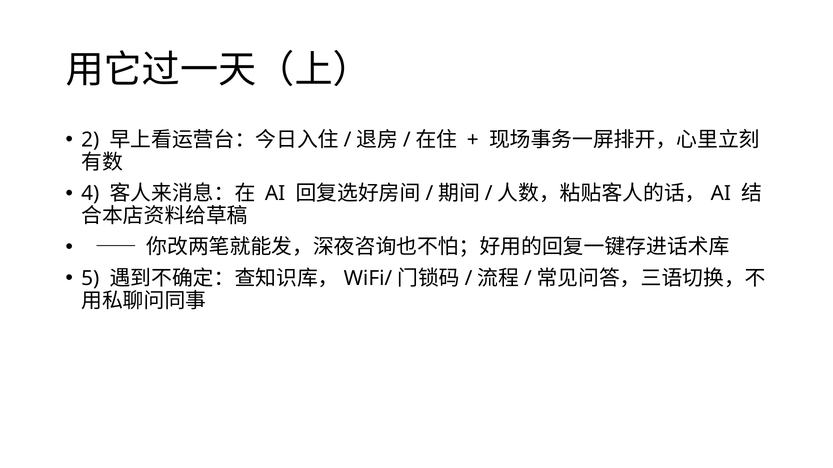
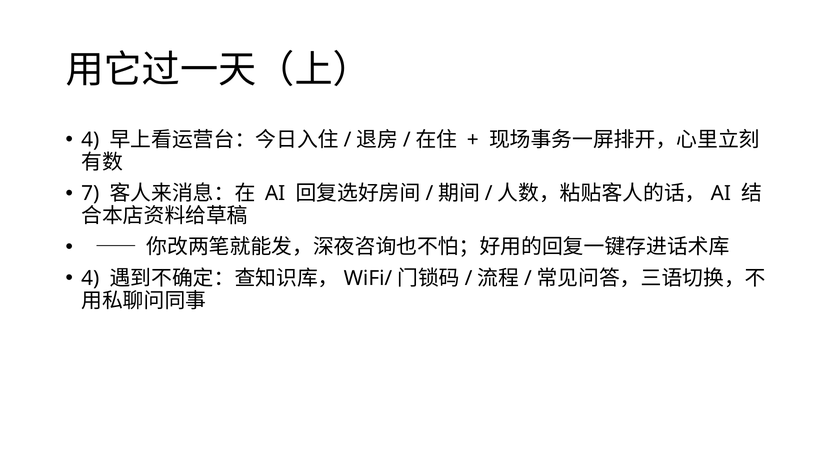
2 at (90, 140): 2 -> 4
4: 4 -> 7
5 at (90, 279): 5 -> 4
